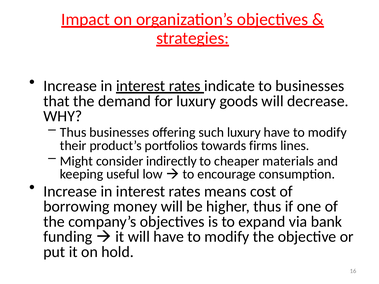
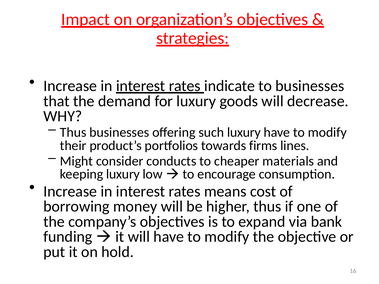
indirectly: indirectly -> conducts
keeping useful: useful -> luxury
